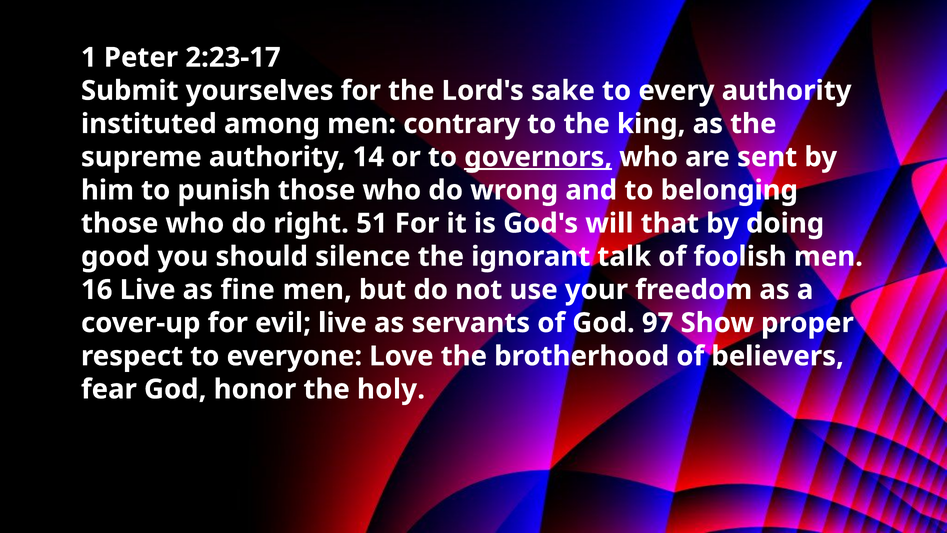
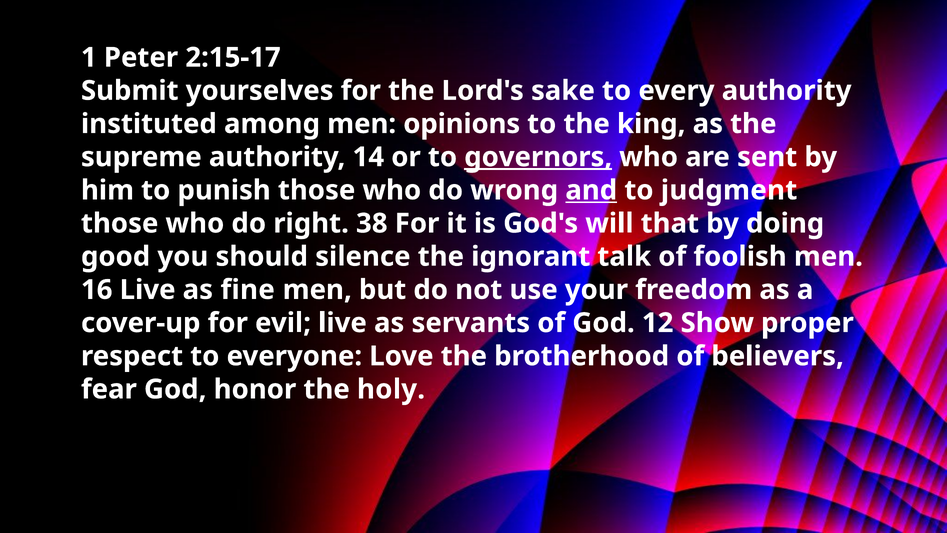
2:23-17: 2:23-17 -> 2:15-17
contrary: contrary -> opinions
and underline: none -> present
belonging: belonging -> judgment
51: 51 -> 38
97: 97 -> 12
